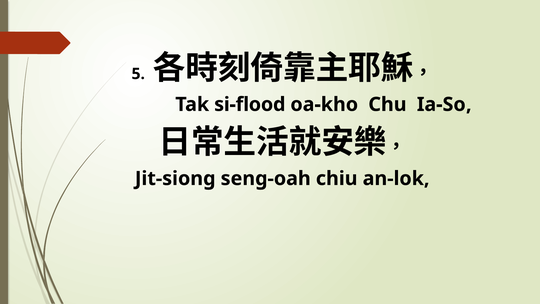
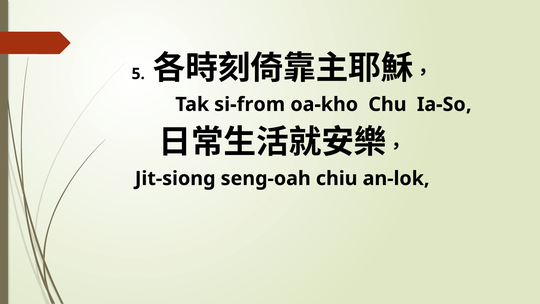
si-flood: si-flood -> si-from
